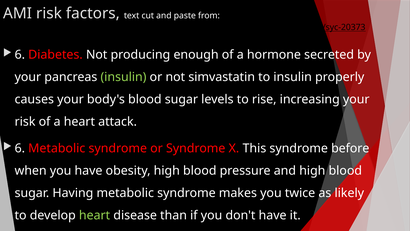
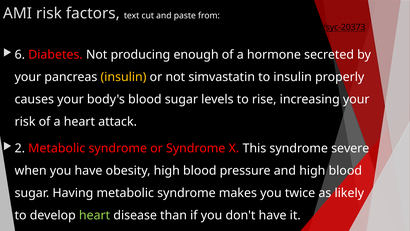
insulin at (123, 77) colour: light green -> yellow
6 at (20, 148): 6 -> 2
before: before -> severe
